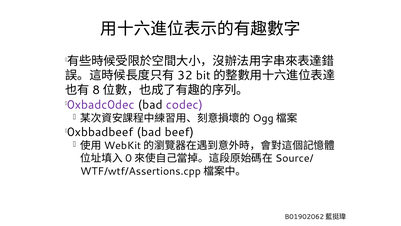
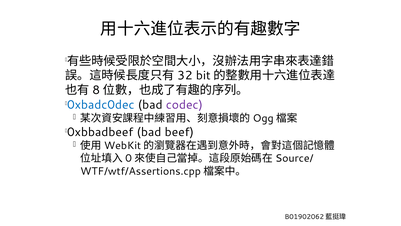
0xbadc0dec colour: purple -> blue
